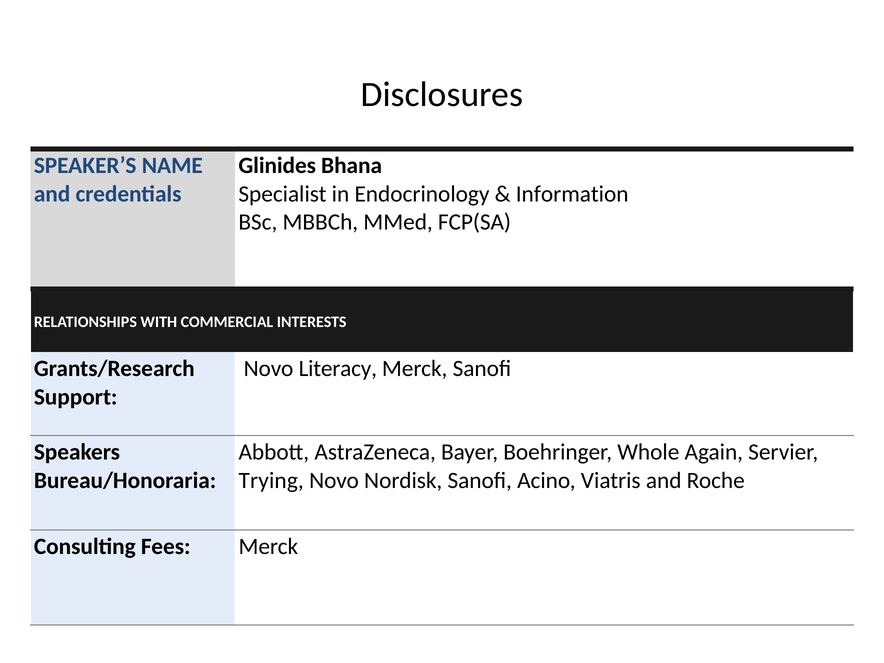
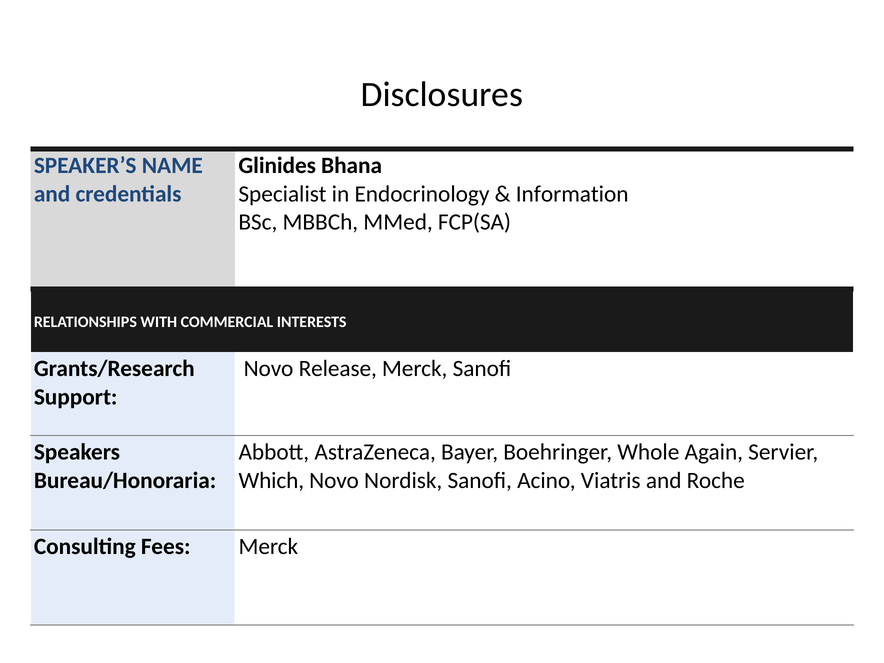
Literacy: Literacy -> Release
Trying: Trying -> Which
